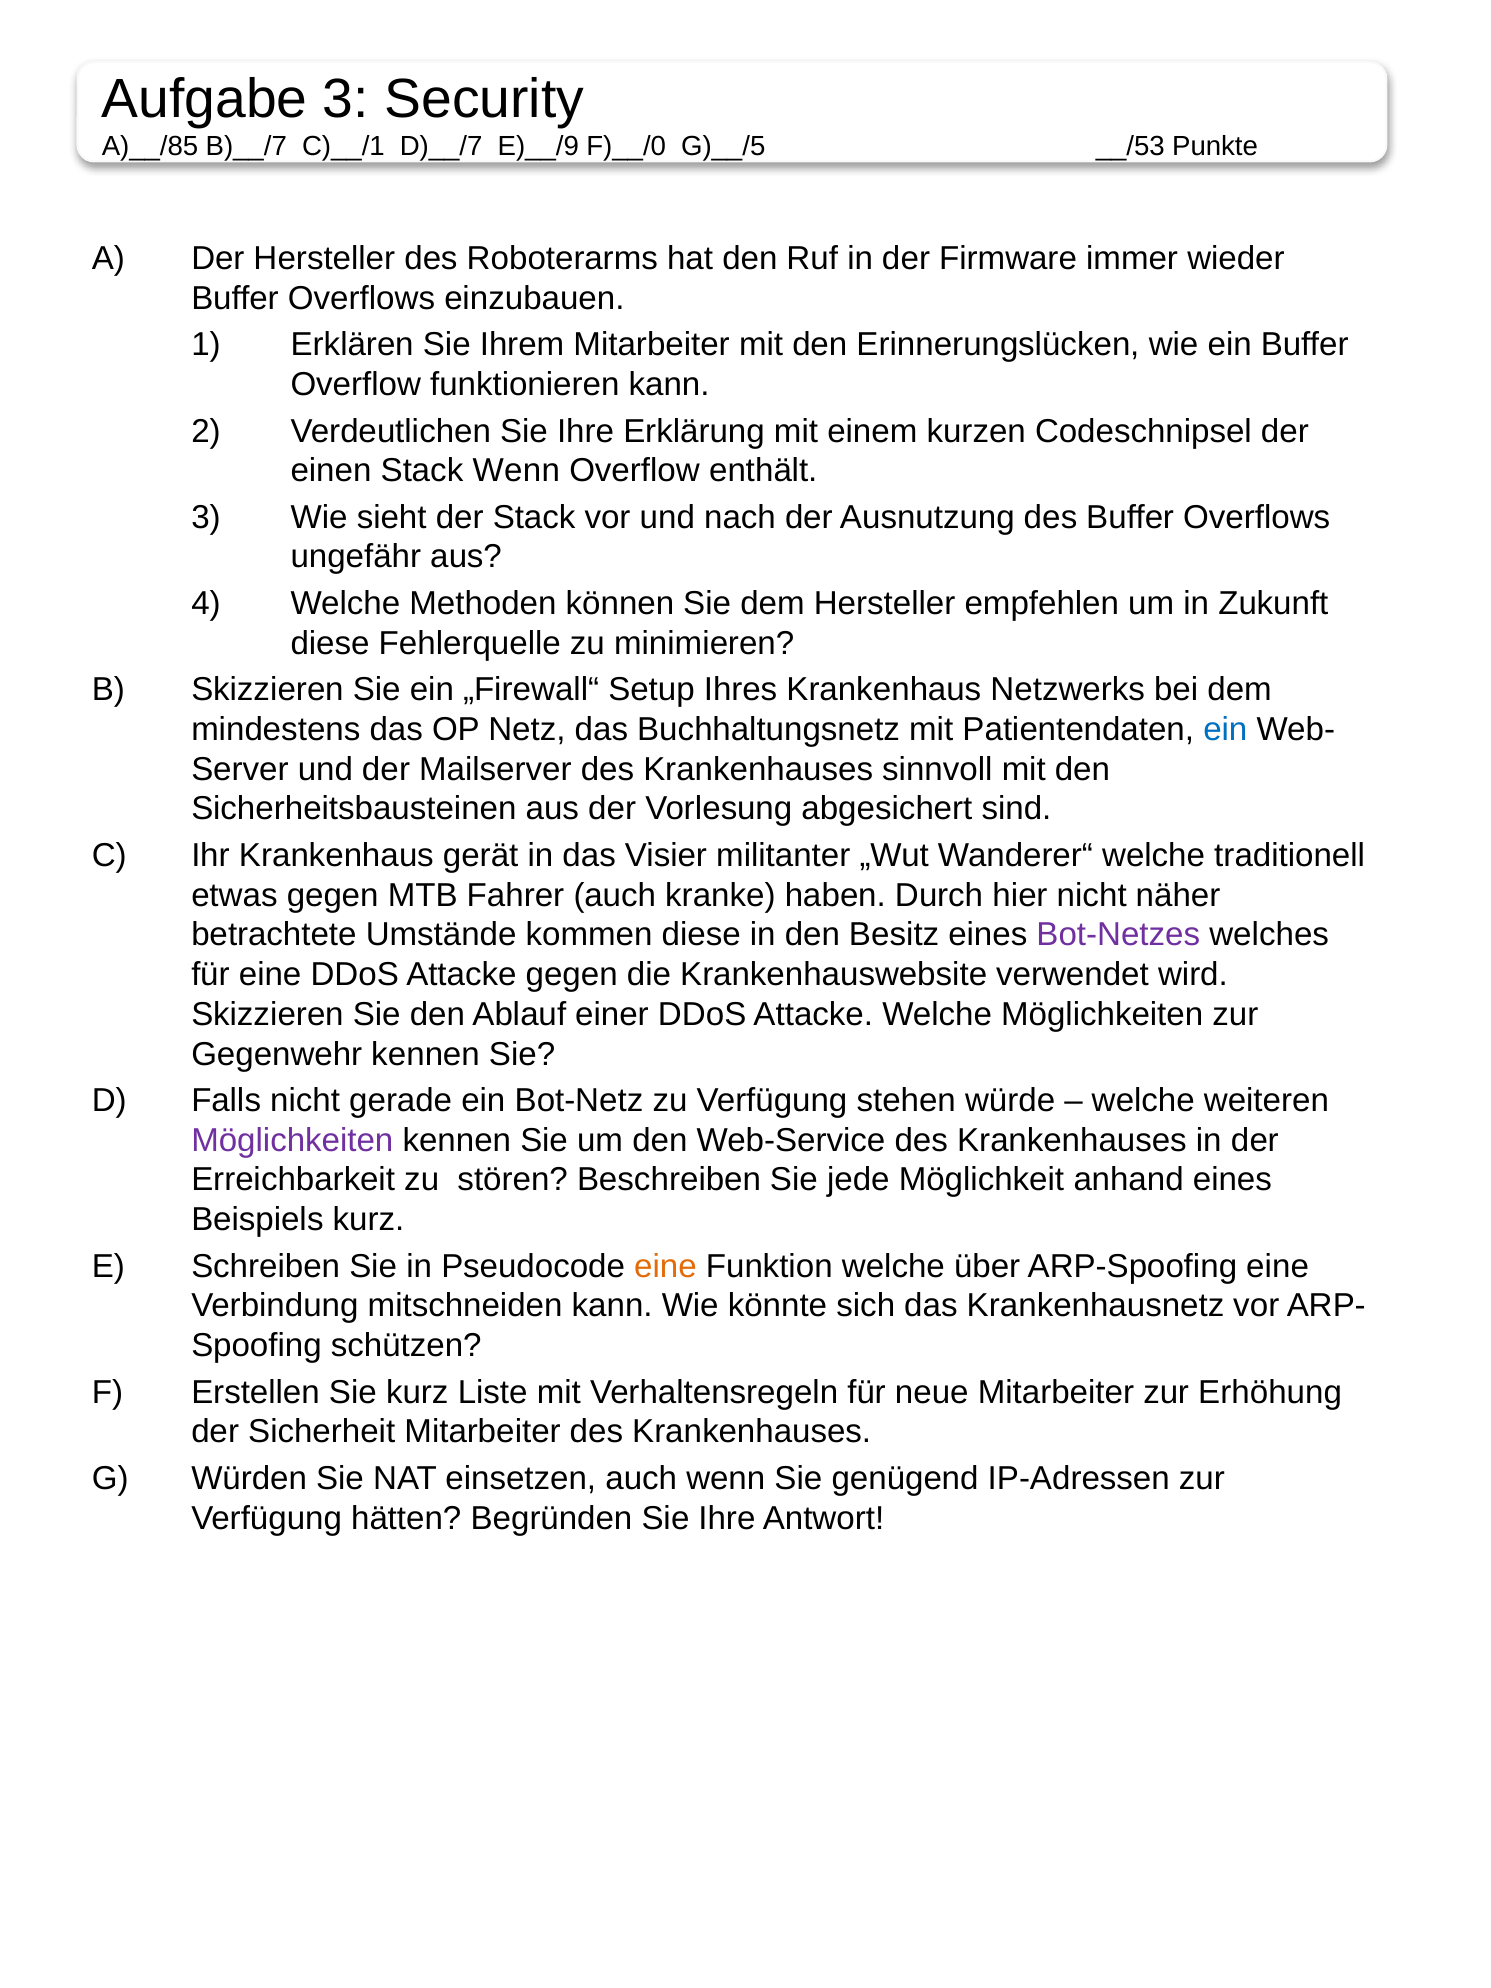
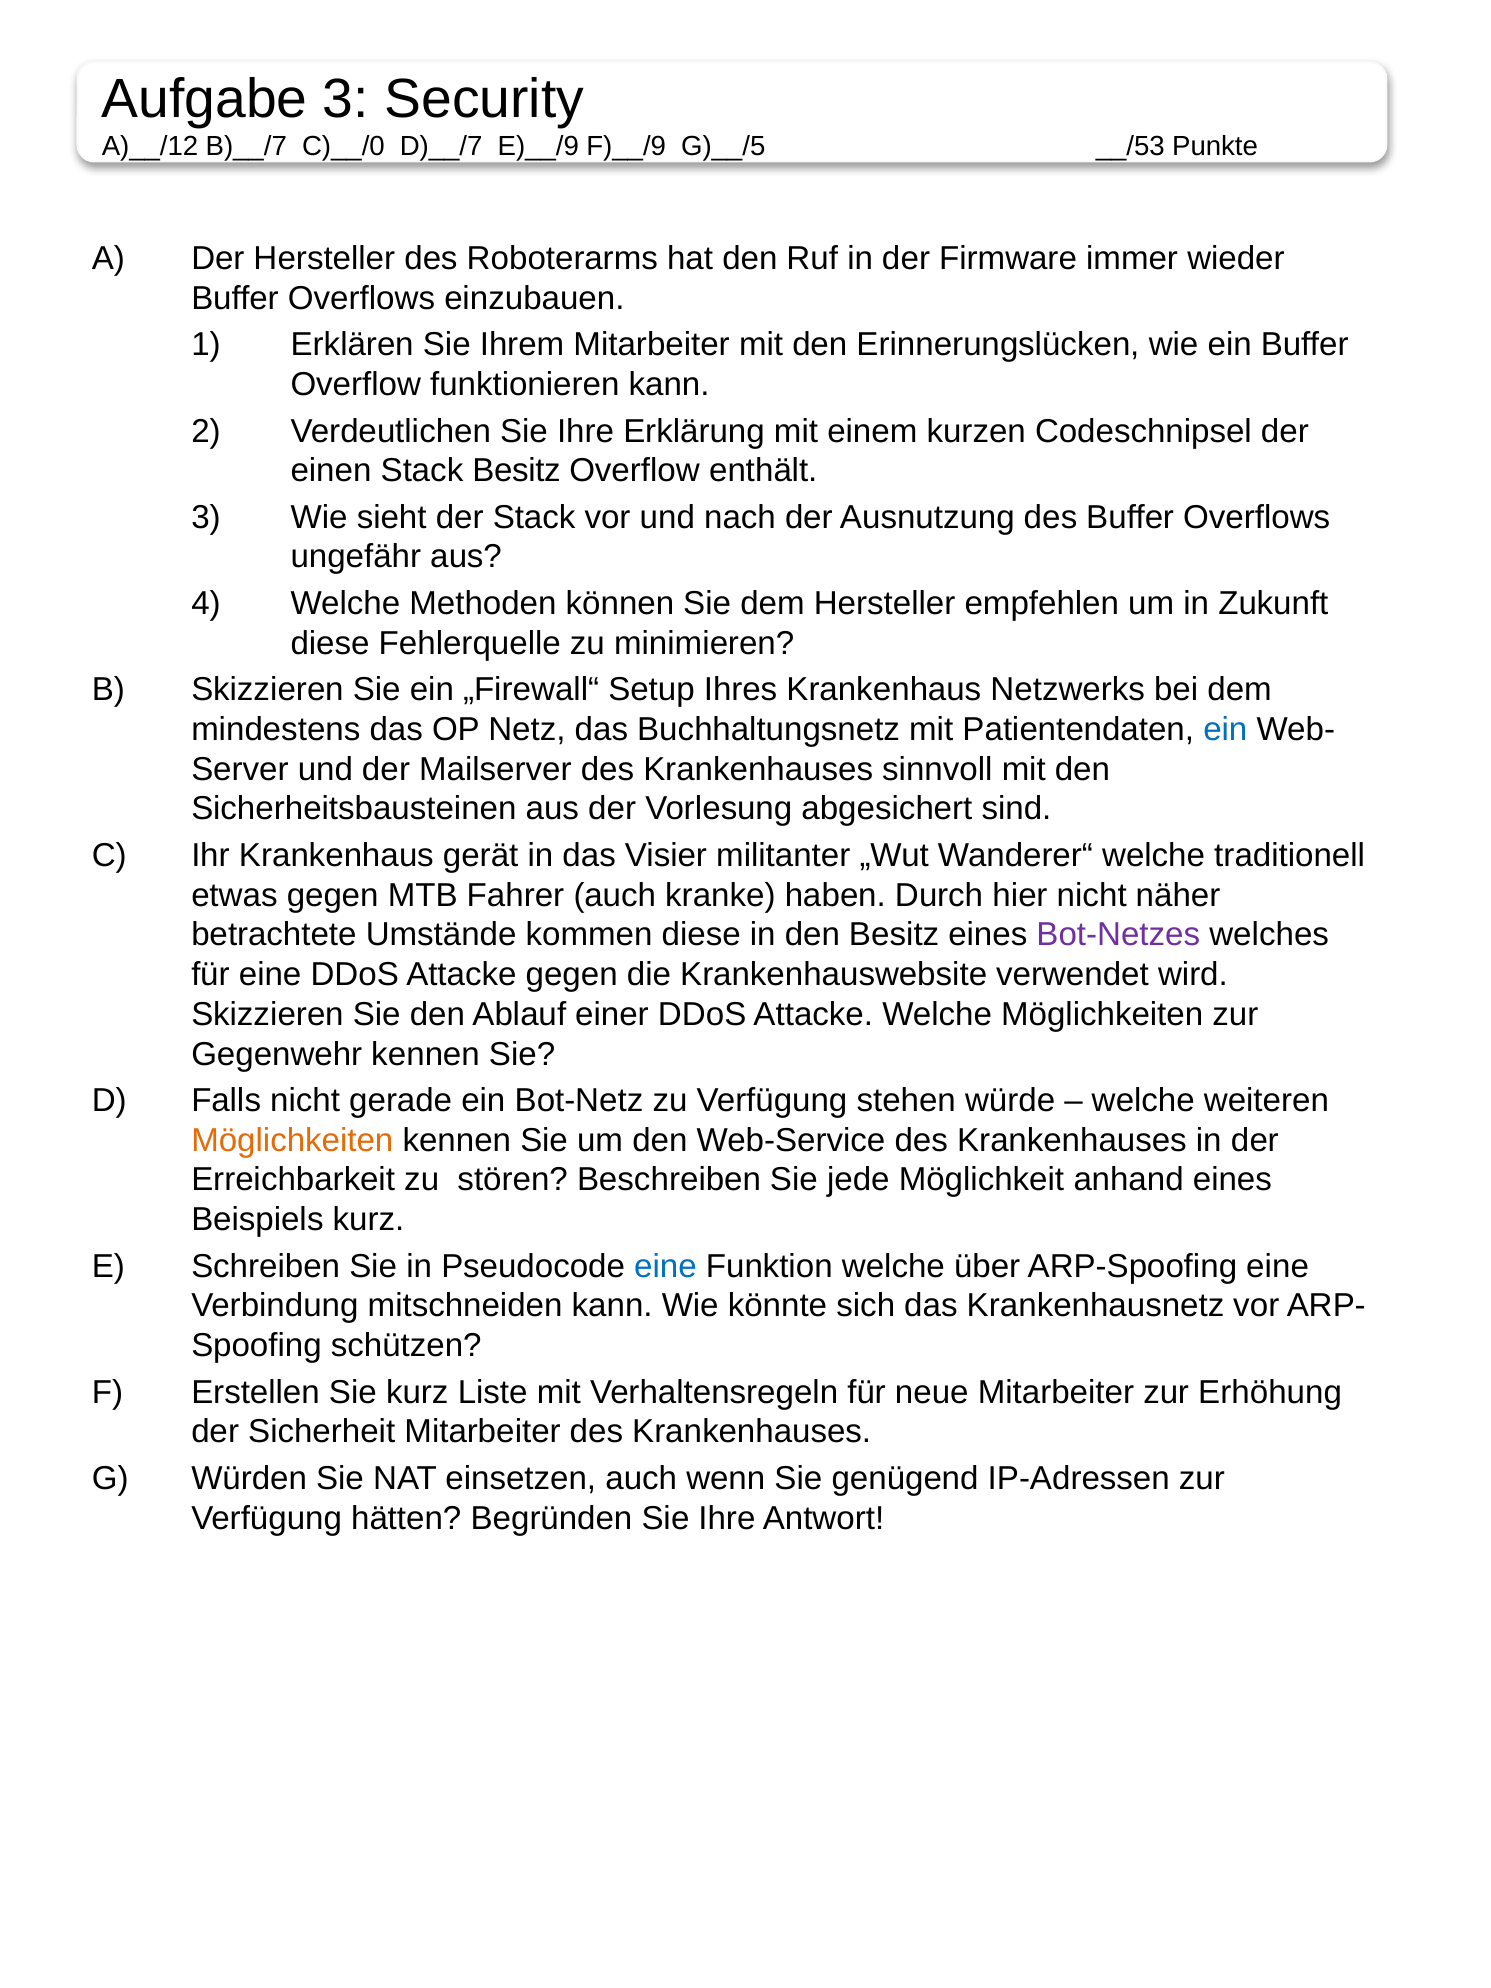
A)__/85: A)__/85 -> A)__/12
C)__/1: C)__/1 -> C)__/0
F)__/0: F)__/0 -> F)__/9
Stack Wenn: Wenn -> Besitz
Möglichkeiten at (292, 1140) colour: purple -> orange
eine at (665, 1266) colour: orange -> blue
